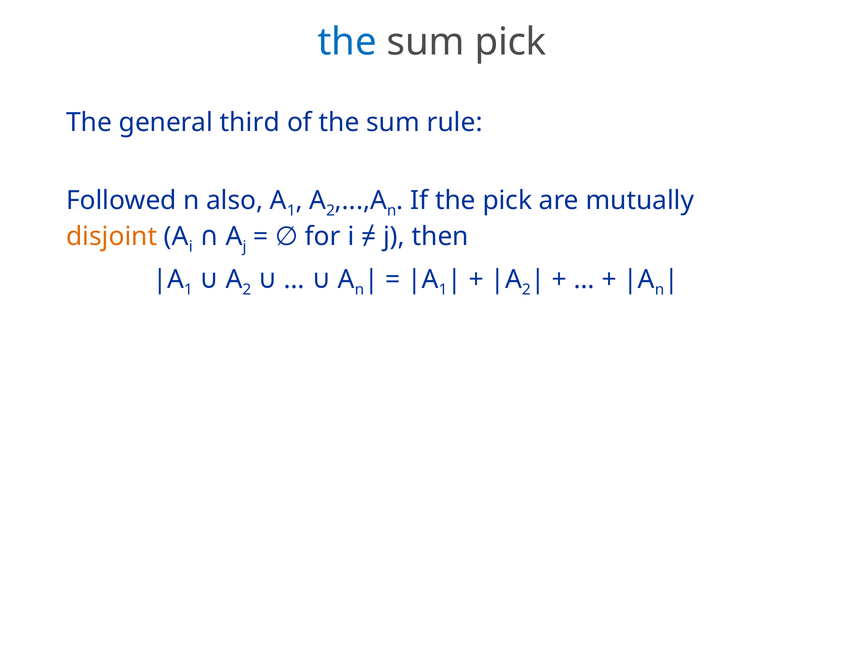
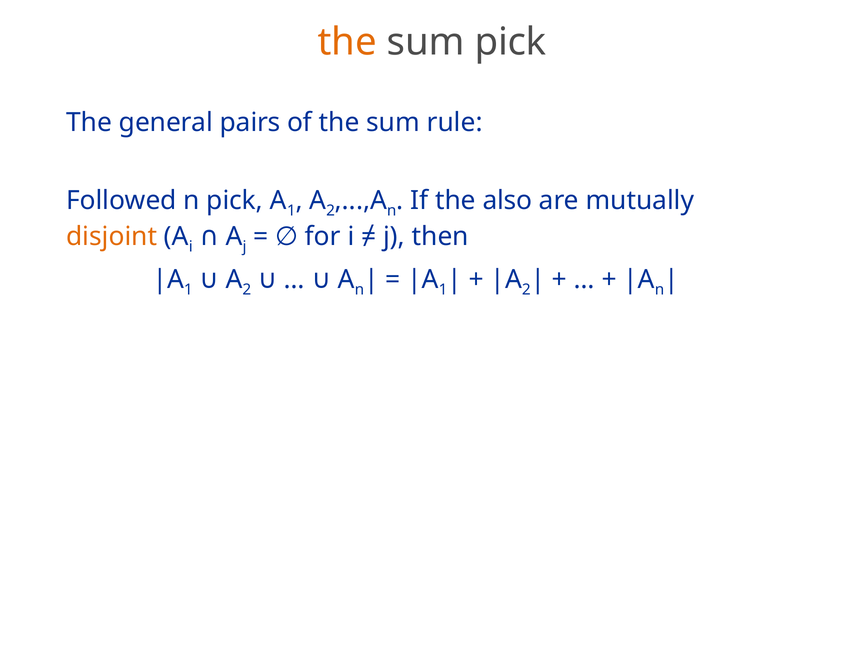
the at (347, 42) colour: blue -> orange
third: third -> pairs
n also: also -> pick
the pick: pick -> also
